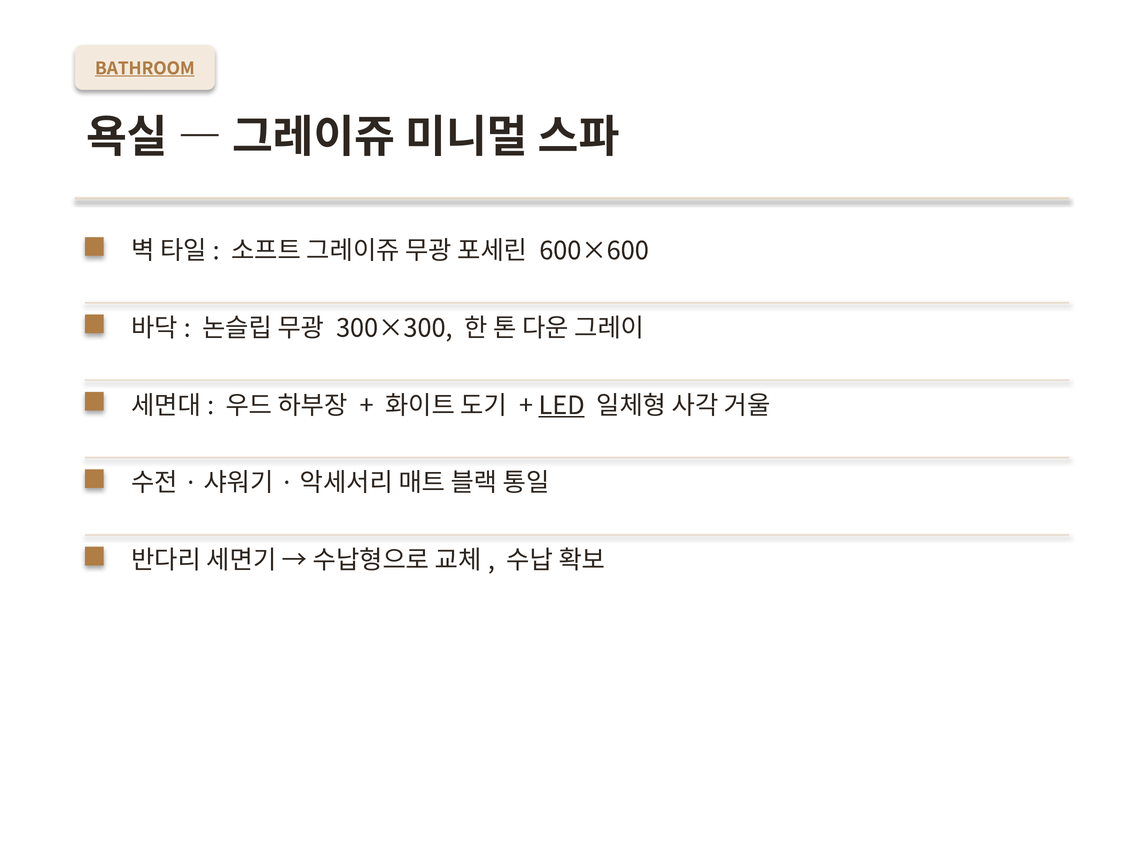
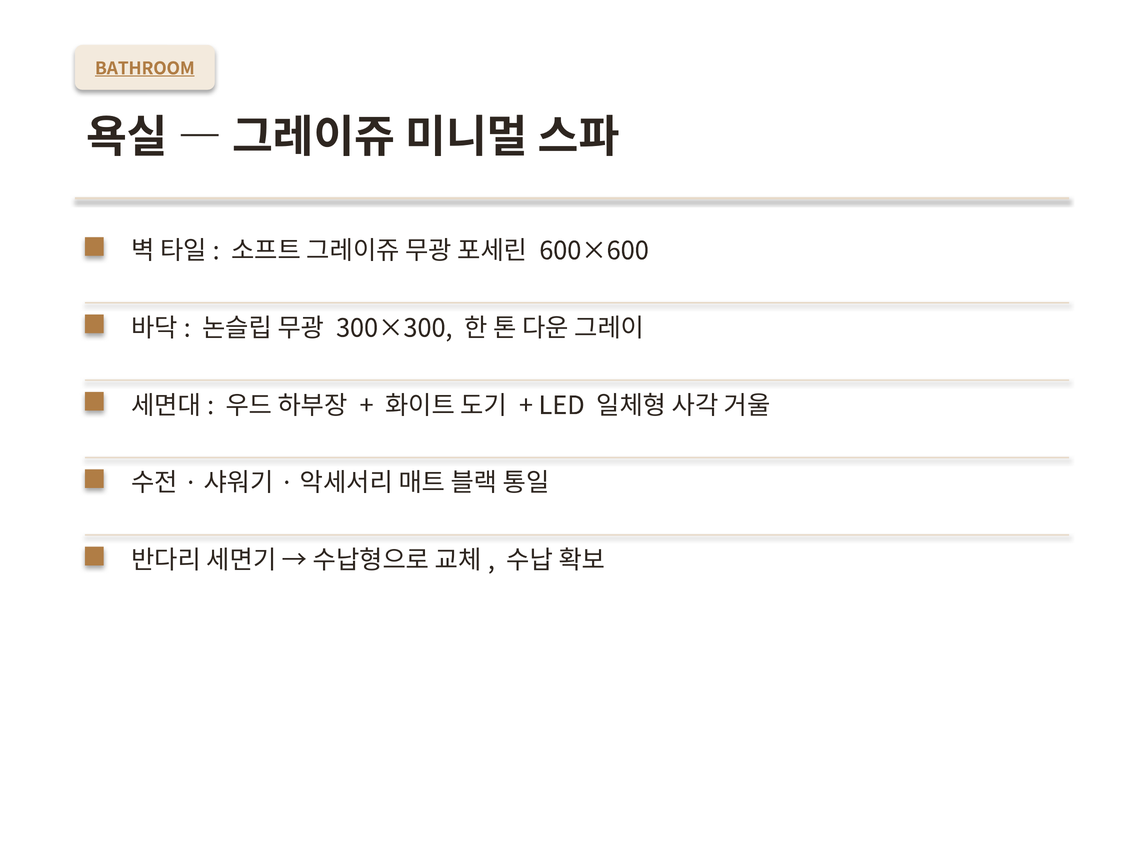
LED underline: present -> none
